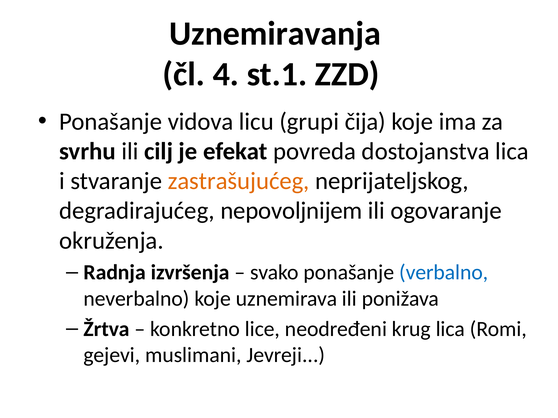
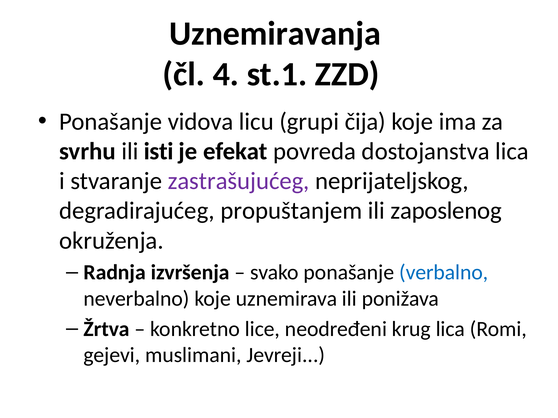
cilj: cilj -> isti
zastrašujućeg colour: orange -> purple
nepovoljnijem: nepovoljnijem -> propuštanjem
ogovaranje: ogovaranje -> zaposlenog
